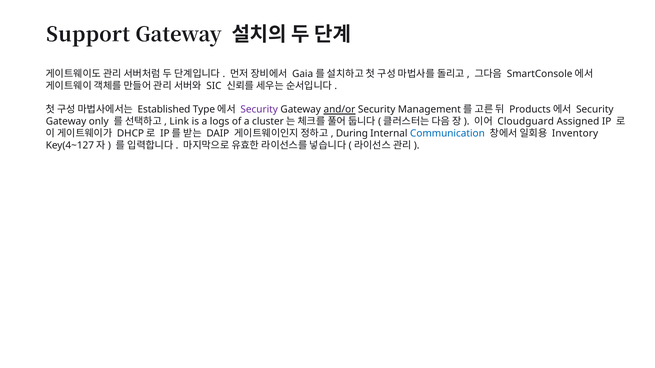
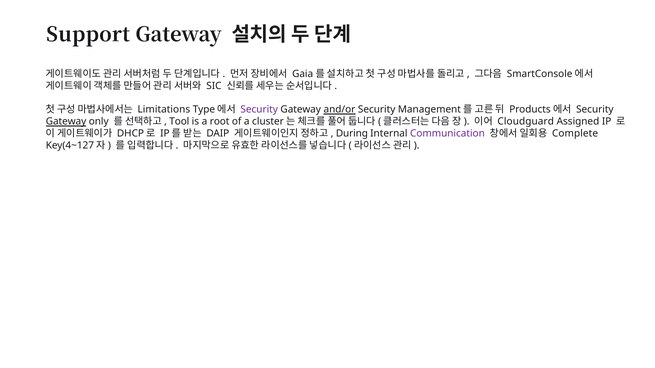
Established: Established -> Limitations
Gateway at (66, 122) underline: none -> present
Link: Link -> Tool
logs: logs -> root
Communication colour: blue -> purple
Inventory: Inventory -> Complete
